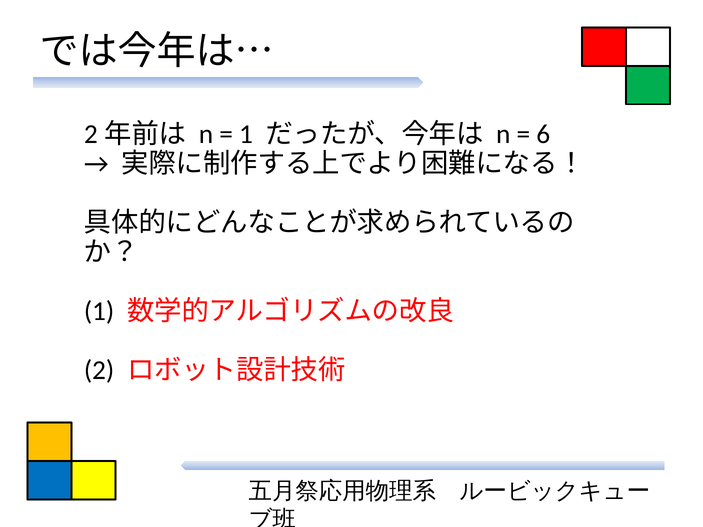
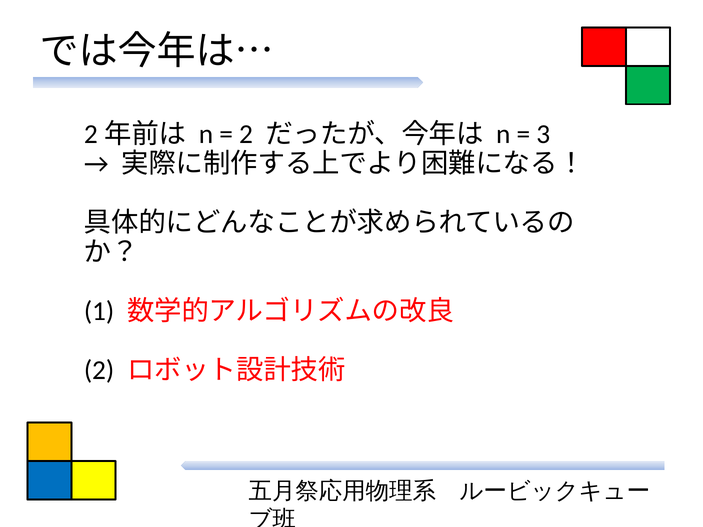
1 at (246, 134): 1 -> 2
6: 6 -> 3
